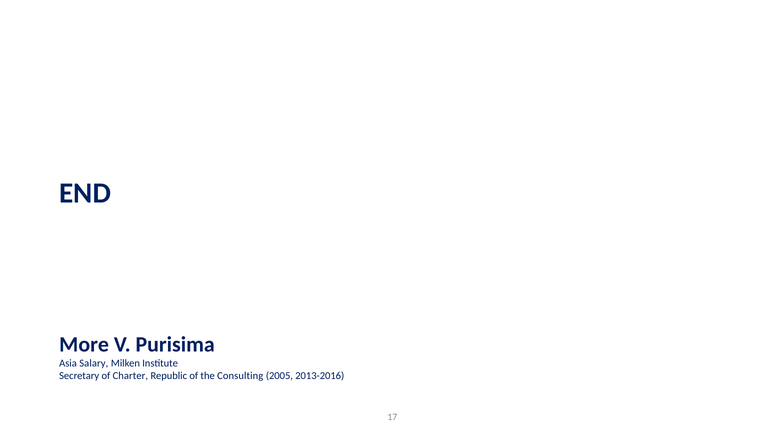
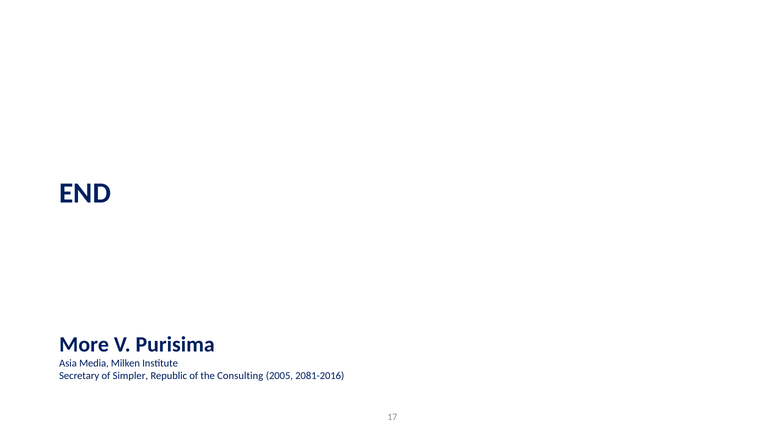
Salary: Salary -> Media
Charter: Charter -> Simpler
2013-2016: 2013-2016 -> 2081-2016
